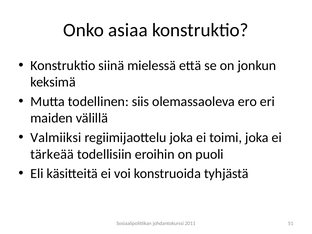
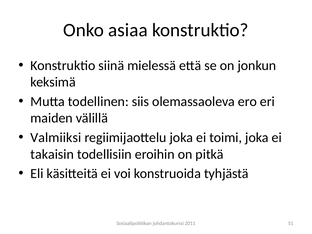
tärkeää: tärkeää -> takaisin
puoli: puoli -> pitkä
